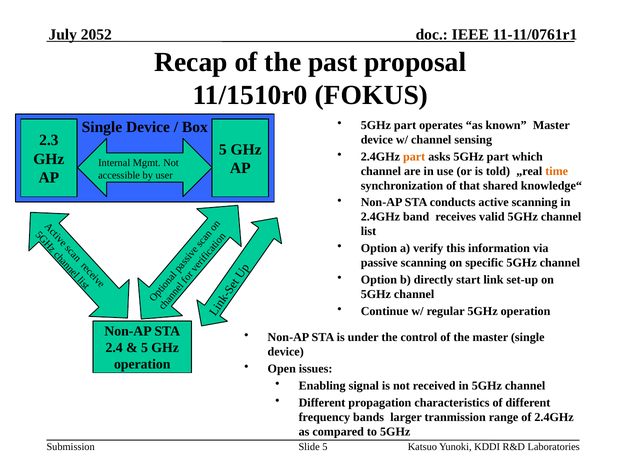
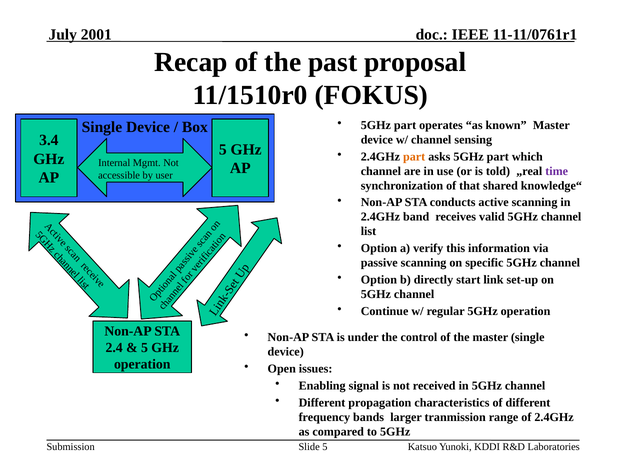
2052: 2052 -> 2001
2.3: 2.3 -> 3.4
time colour: orange -> purple
